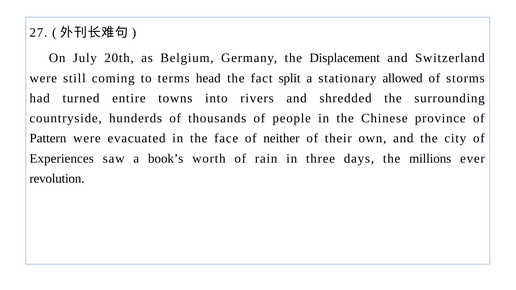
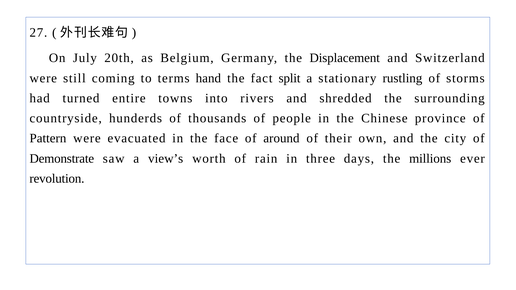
head: head -> hand
allowed: allowed -> rustling
neither: neither -> around
Experiences: Experiences -> Demonstrate
book’s: book’s -> view’s
